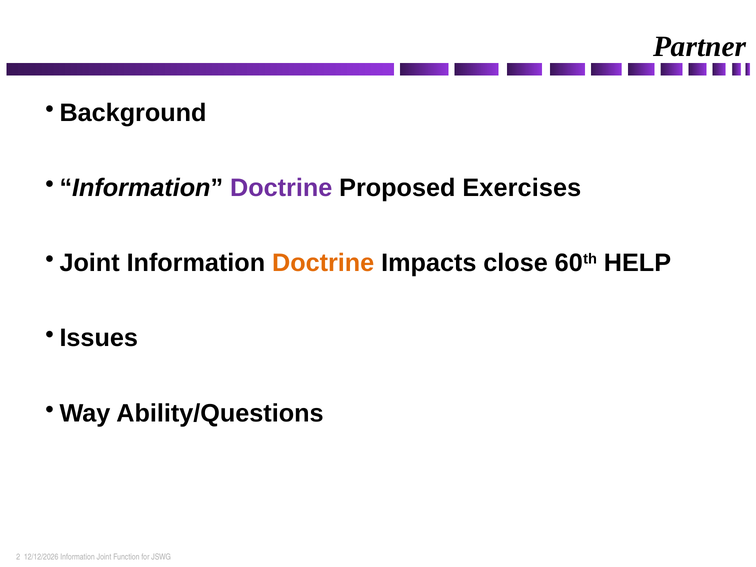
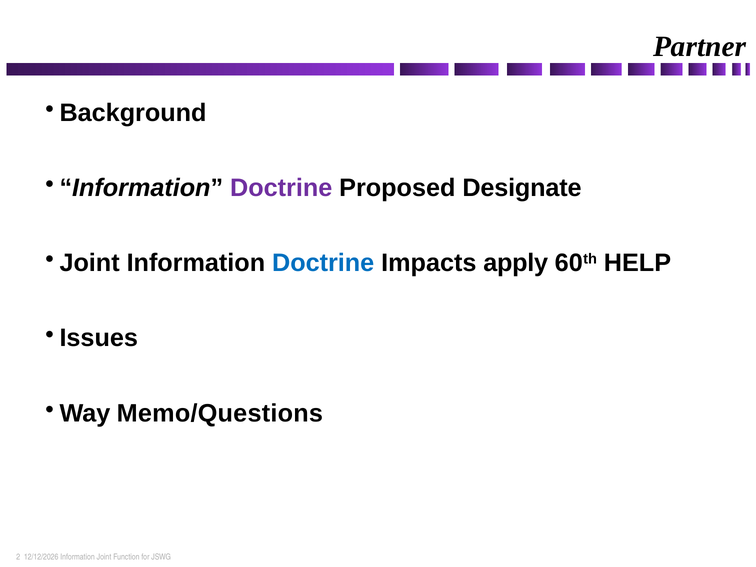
Exercises: Exercises -> Designate
Doctrine at (323, 263) colour: orange -> blue
close: close -> apply
Ability/Questions: Ability/Questions -> Memo/Questions
